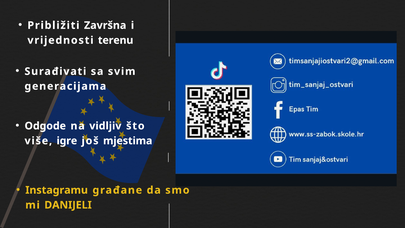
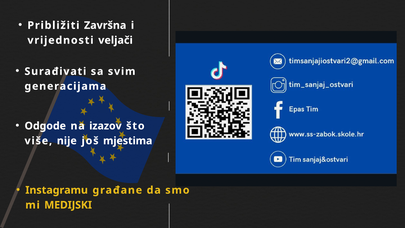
terenu: terenu -> veljači
vidljiv: vidljiv -> izazov
igre: igre -> nije
DANIJELI: DANIJELI -> MEDIJSKI
